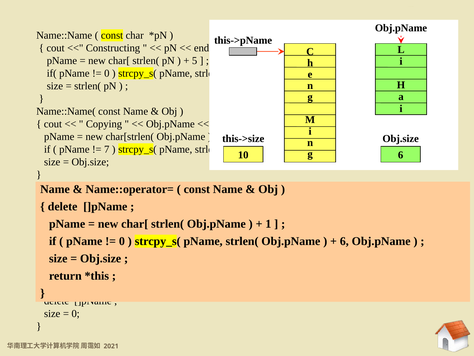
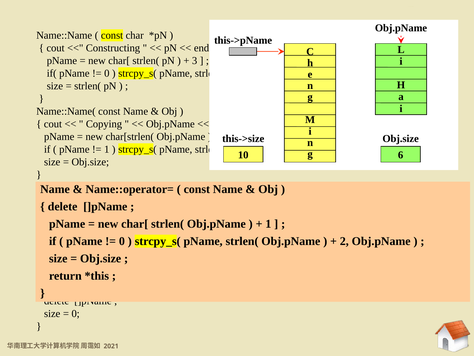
5: 5 -> 3
7 at (107, 149): 7 -> 1
6 at (344, 241): 6 -> 2
